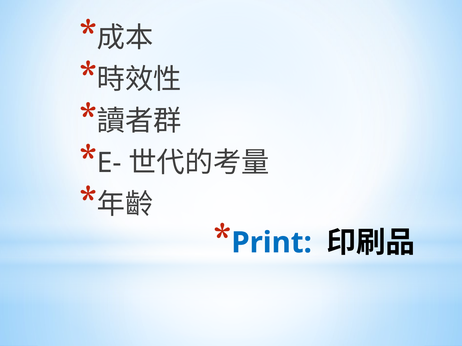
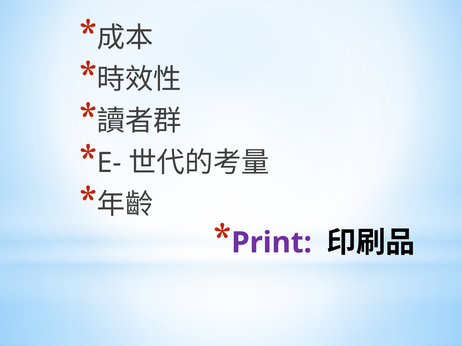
Print colour: blue -> purple
